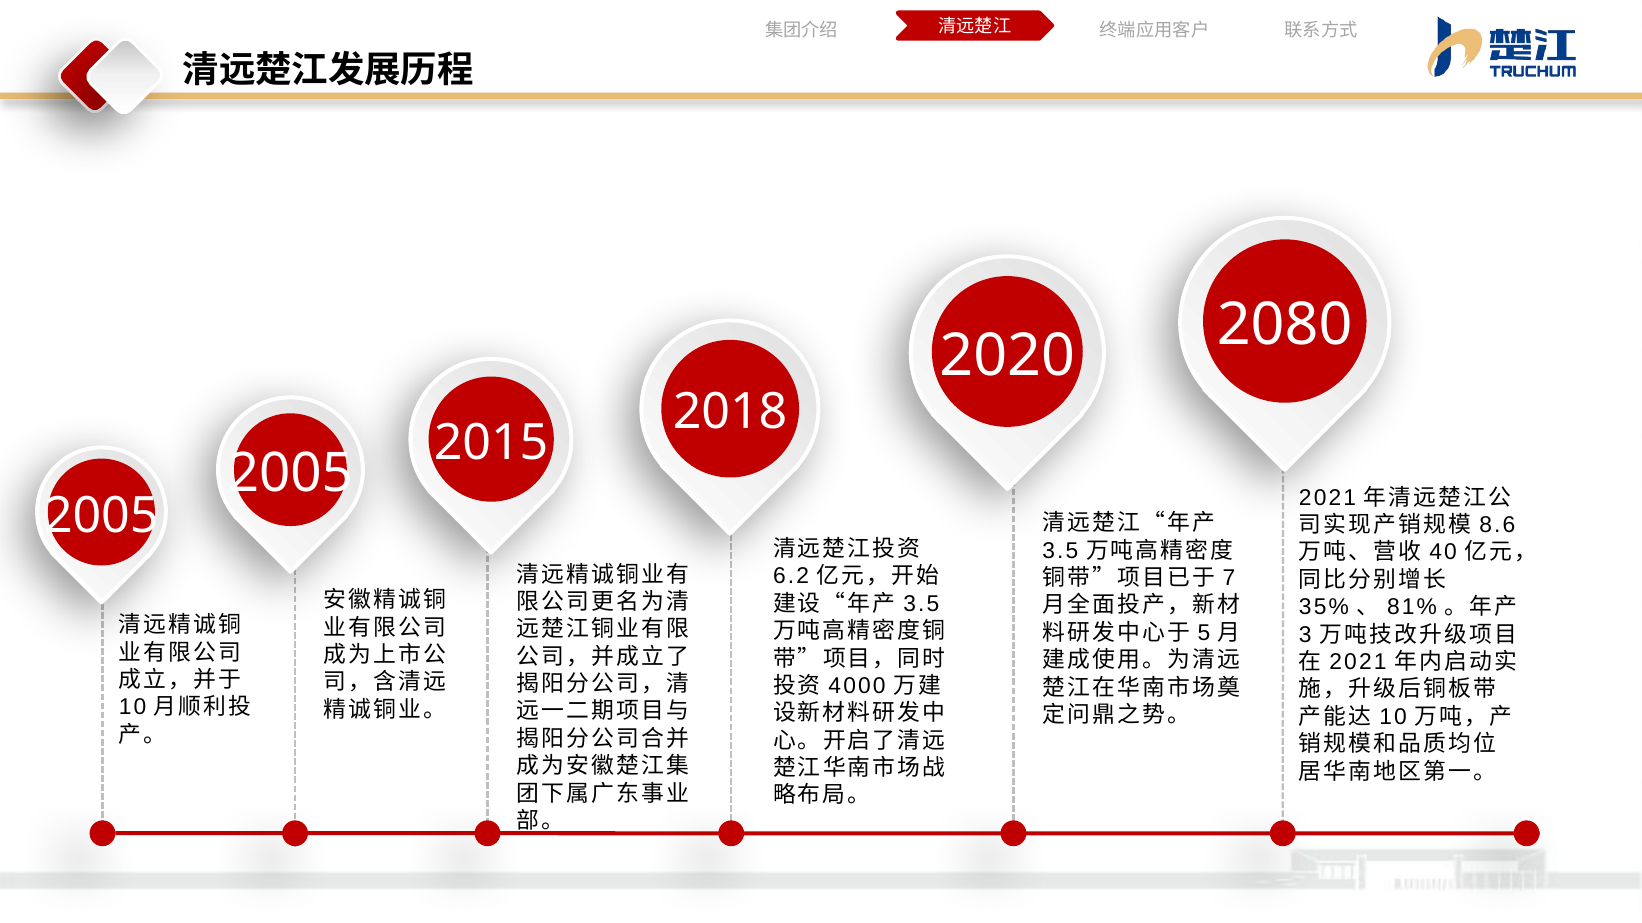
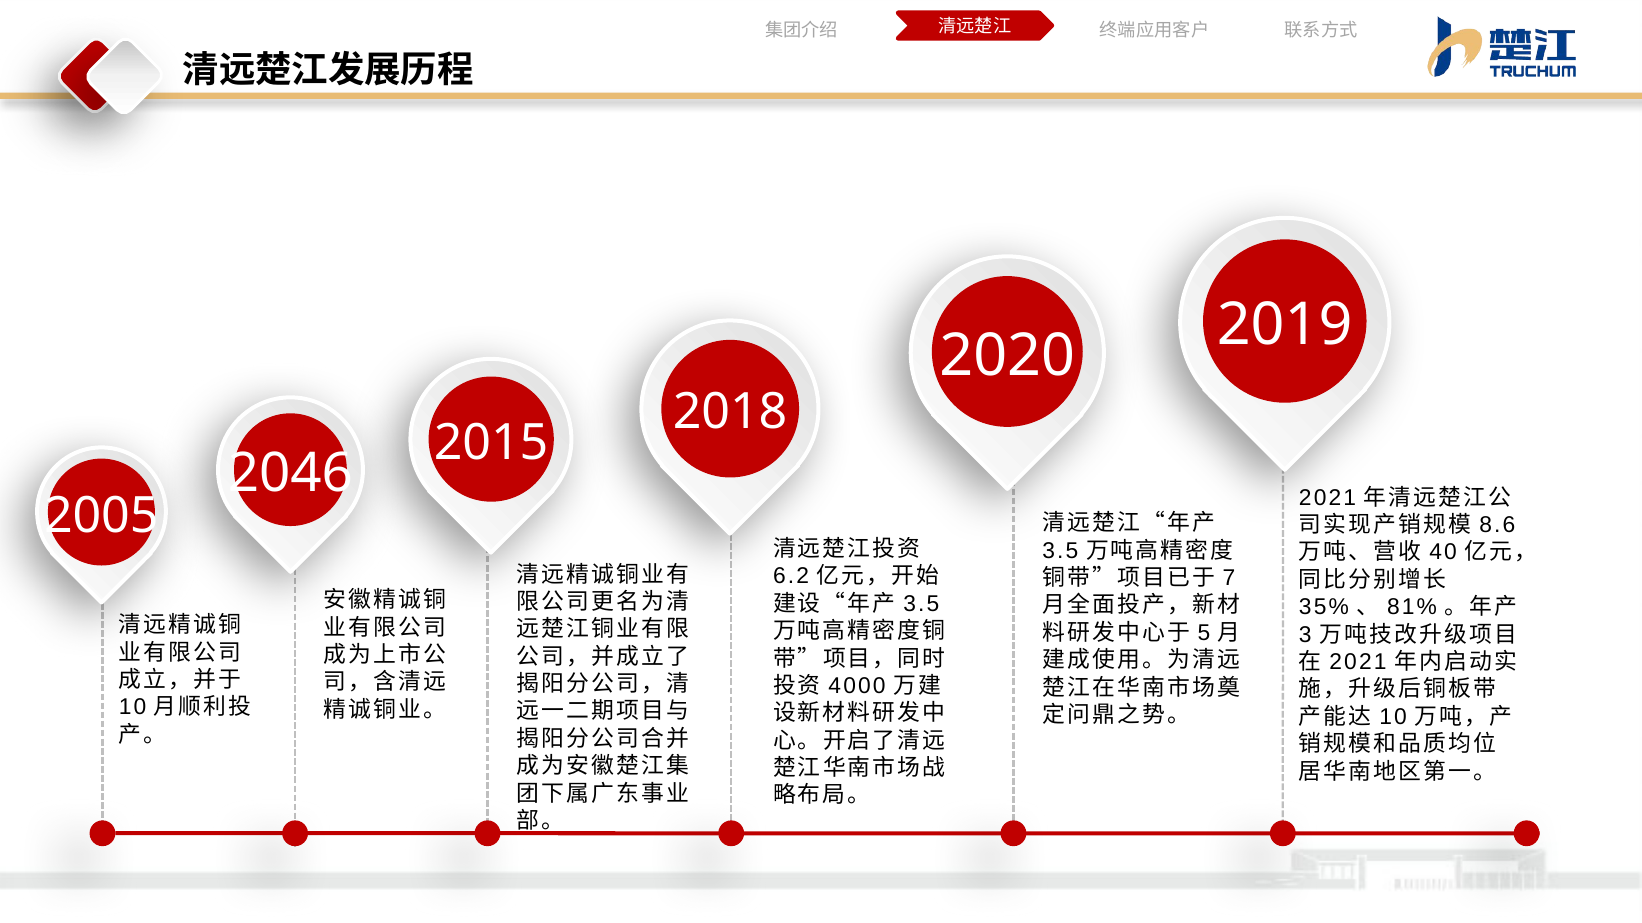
2080: 2080 -> 2019
2005 at (290, 474): 2005 -> 2046
